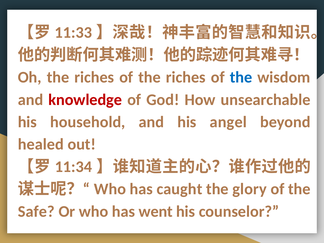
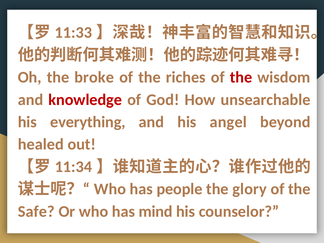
riches at (94, 77): riches -> broke
the at (241, 77) colour: blue -> red
household: household -> everything
caught: caught -> people
went: went -> mind
